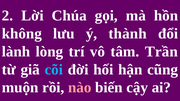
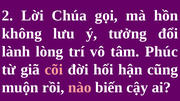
thành: thành -> tưởng
Trần: Trần -> Phúc
cõi colour: light blue -> pink
